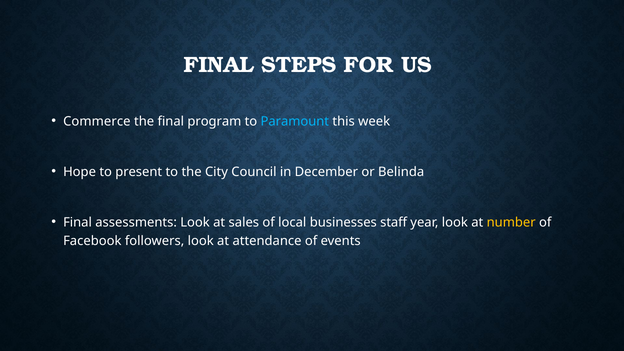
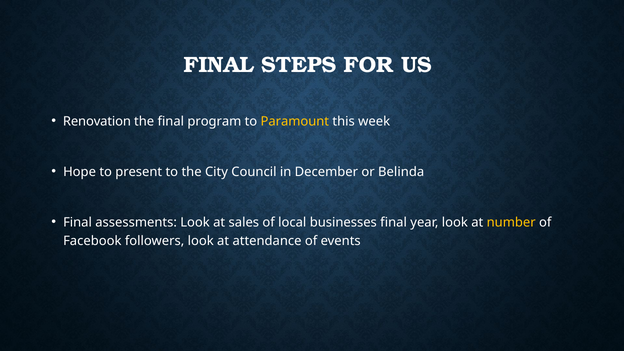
Commerce: Commerce -> Renovation
Paramount colour: light blue -> yellow
businesses staff: staff -> final
